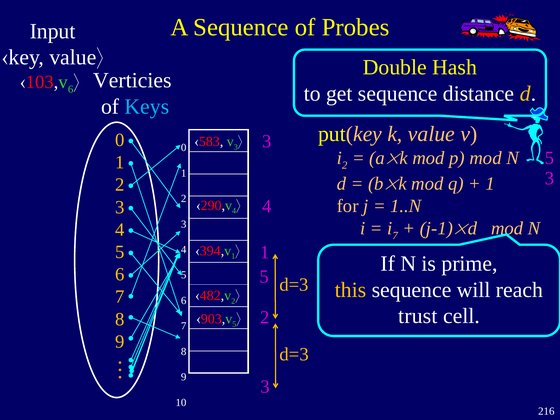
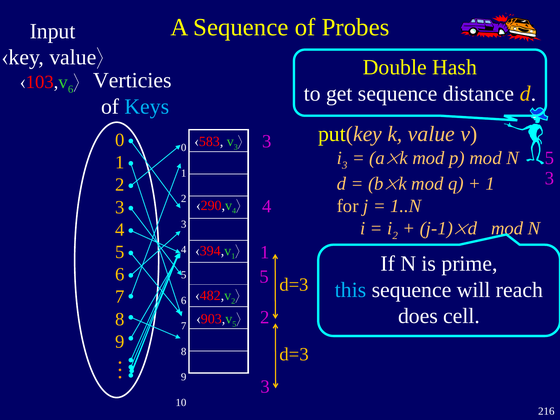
i 2: 2 -> 3
i 7: 7 -> 2
this colour: yellow -> light blue
trust: trust -> does
